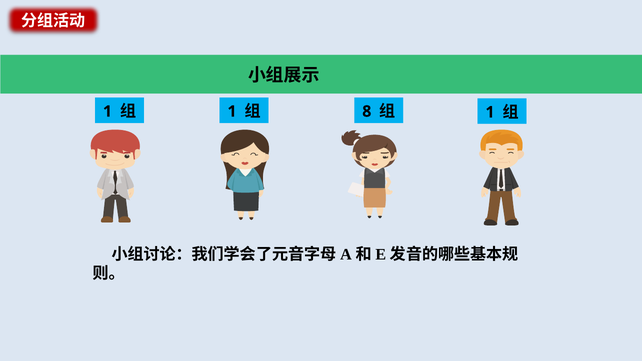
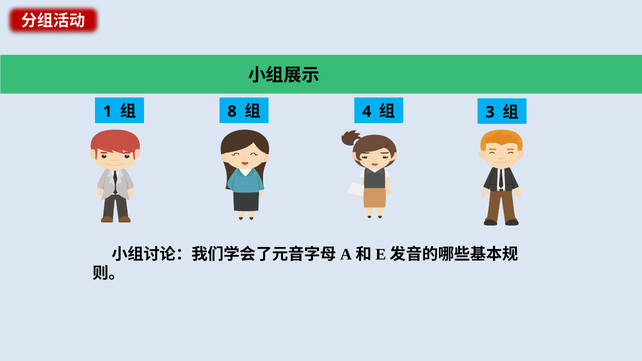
1 at (232, 112): 1 -> 8
8: 8 -> 4
1 at (490, 112): 1 -> 3
